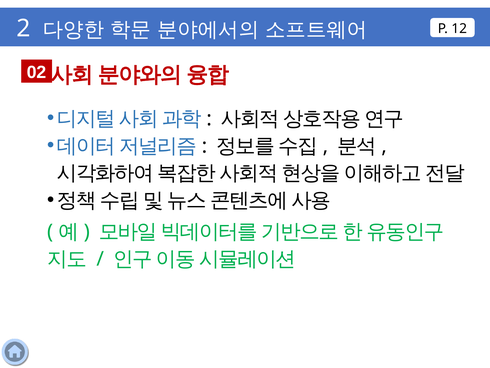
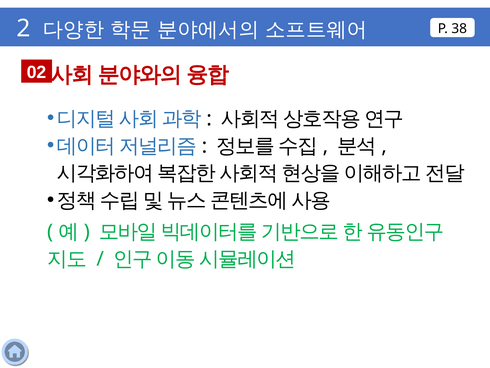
12: 12 -> 38
